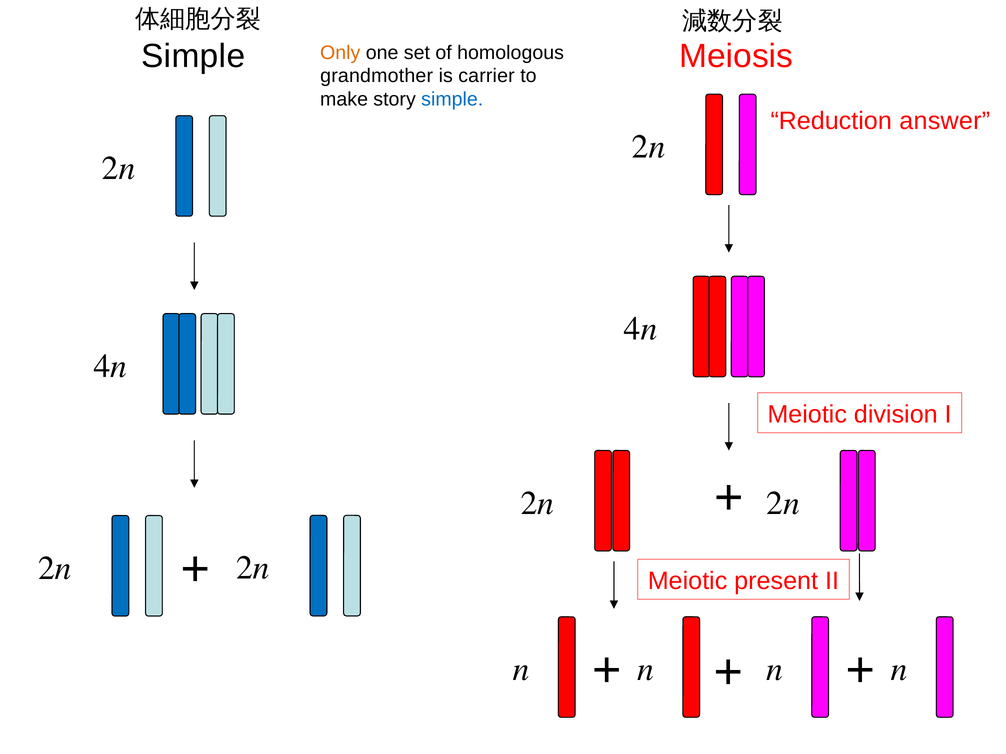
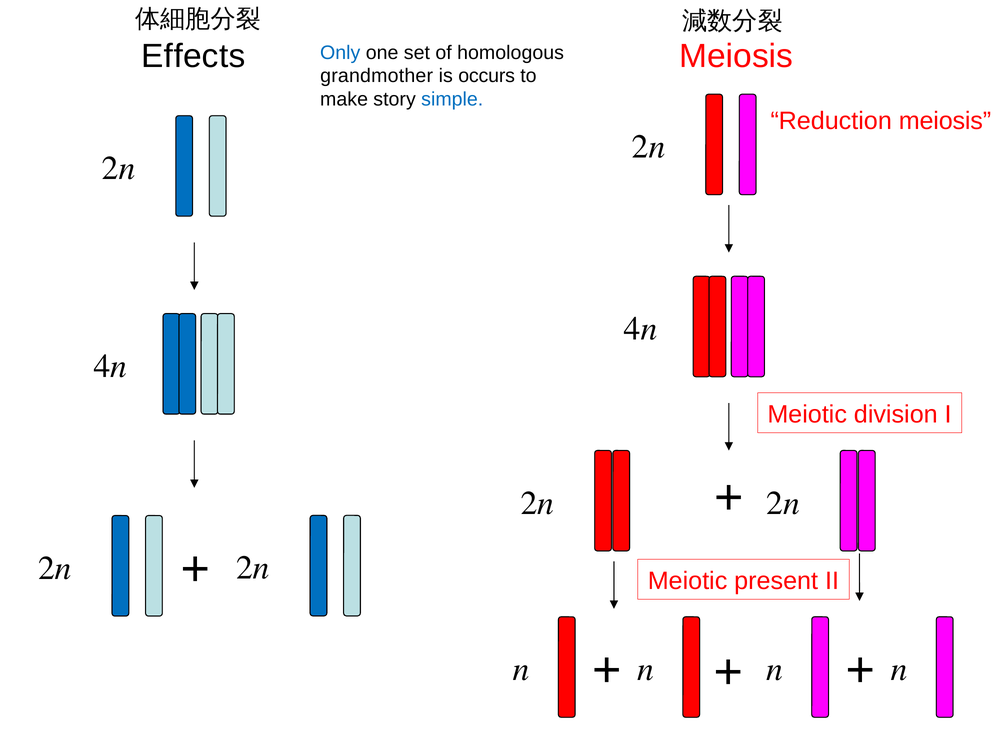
Simple at (193, 56): Simple -> Effects
Only colour: orange -> blue
carrier: carrier -> occurs
Reduction answer: answer -> meiosis
